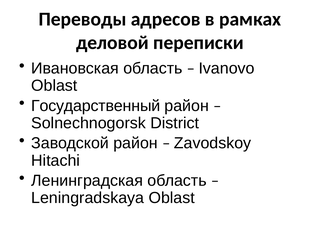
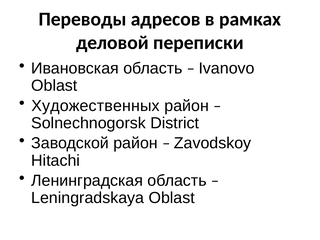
Государственный: Государственный -> Художественных
